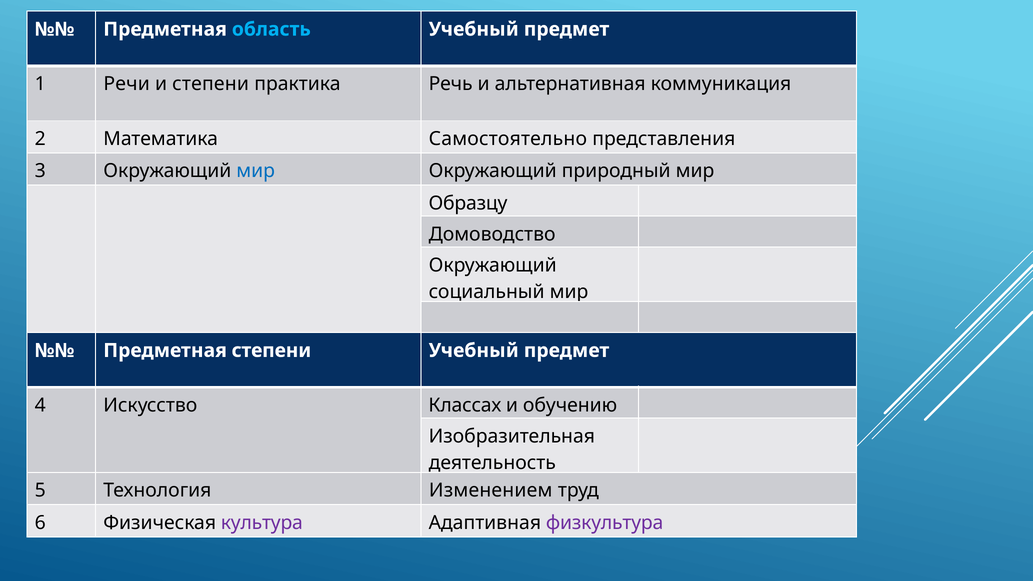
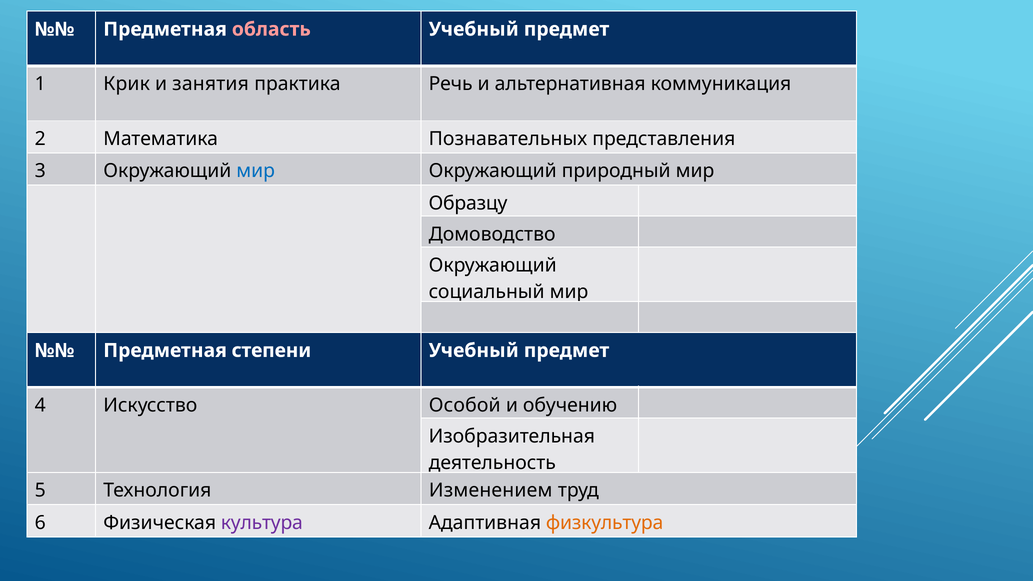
область colour: light blue -> pink
Речи: Речи -> Крик
и степени: степени -> занятия
Самостоятельно: Самостоятельно -> Познавательных
Классах: Классах -> Особой
физкультура colour: purple -> orange
